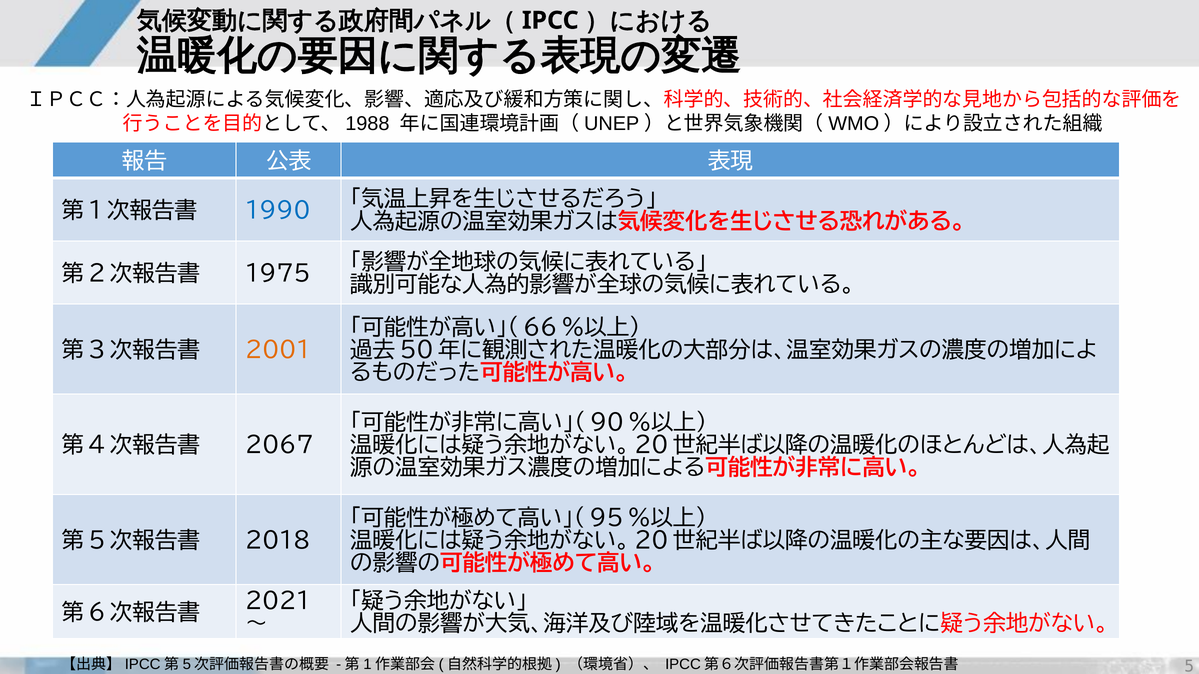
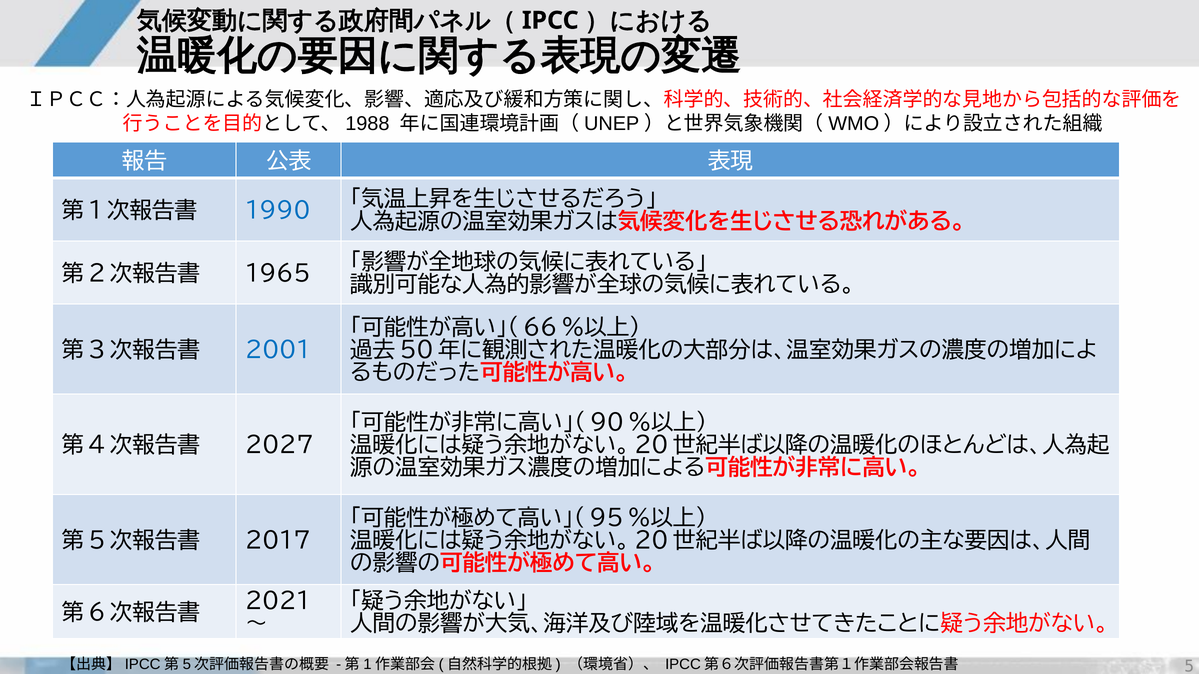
1975: 1975 -> 1965
2001 colour: orange -> blue
2067: 2067 -> 2027
2018: 2018 -> 2017
